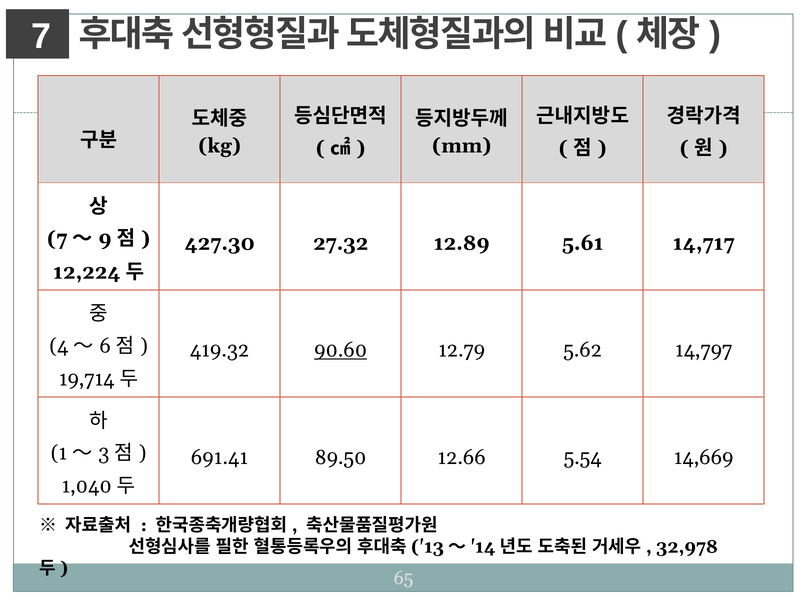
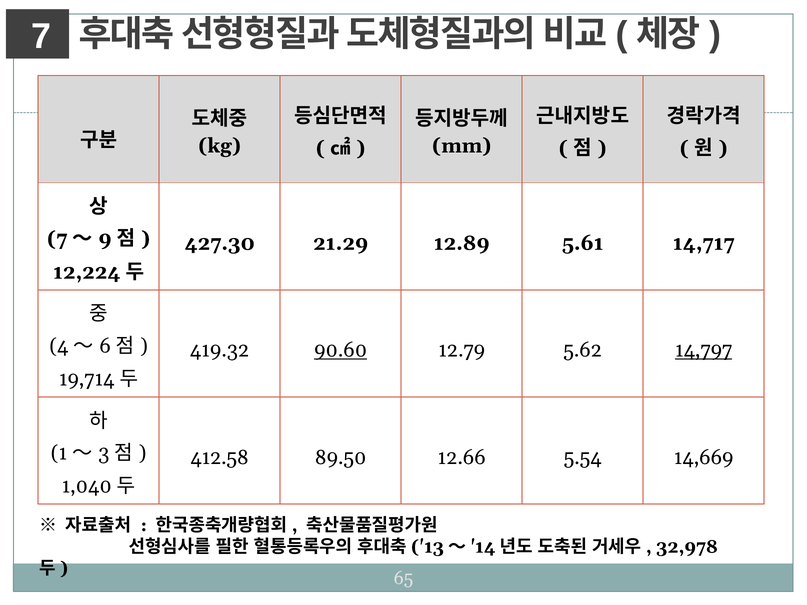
27.32: 27.32 -> 21.29
14,797 underline: none -> present
691.41: 691.41 -> 412.58
